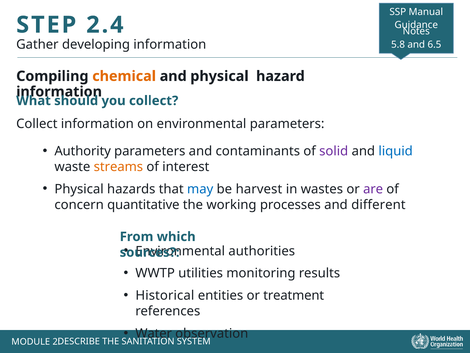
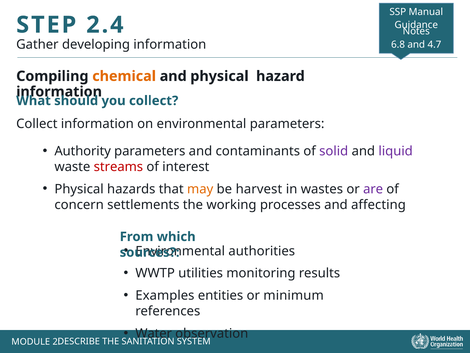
5.8: 5.8 -> 6.8
6.5: 6.5 -> 4.7
liquid colour: blue -> purple
streams colour: orange -> red
may colour: blue -> orange
quantitative: quantitative -> settlements
different: different -> affecting
Historical: Historical -> Examples
treatment: treatment -> minimum
